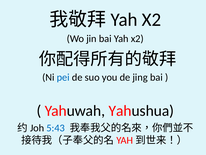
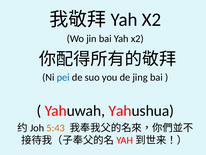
5:43 colour: blue -> orange
